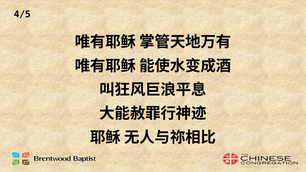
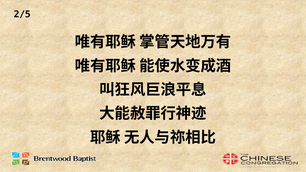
4/5: 4/5 -> 2/5
